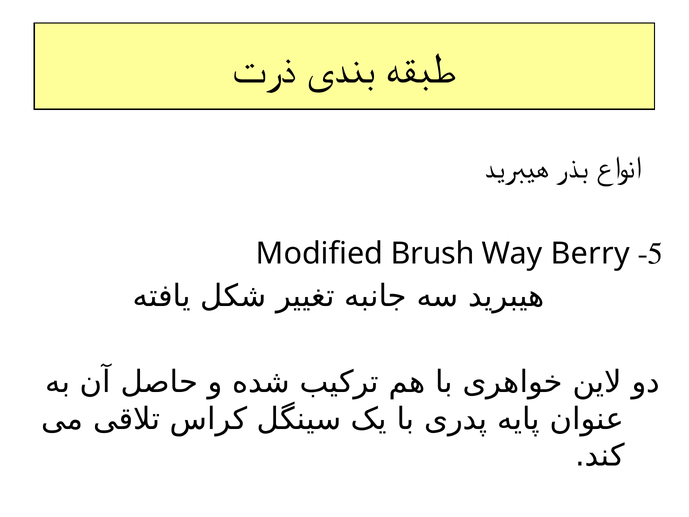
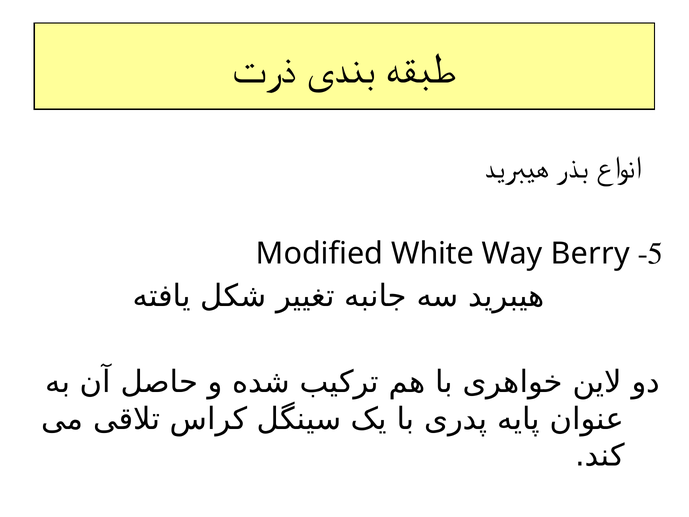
Brush: Brush -> White
